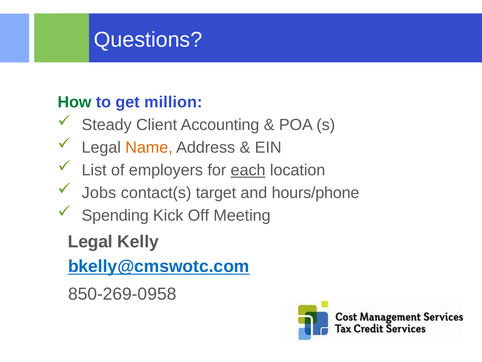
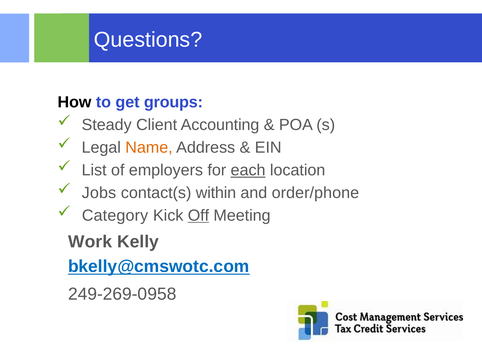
How colour: green -> black
million: million -> groups
target: target -> within
hours/phone: hours/phone -> order/phone
Spending: Spending -> Category
Off underline: none -> present
Legal at (90, 241): Legal -> Work
850-269-0958: 850-269-0958 -> 249-269-0958
